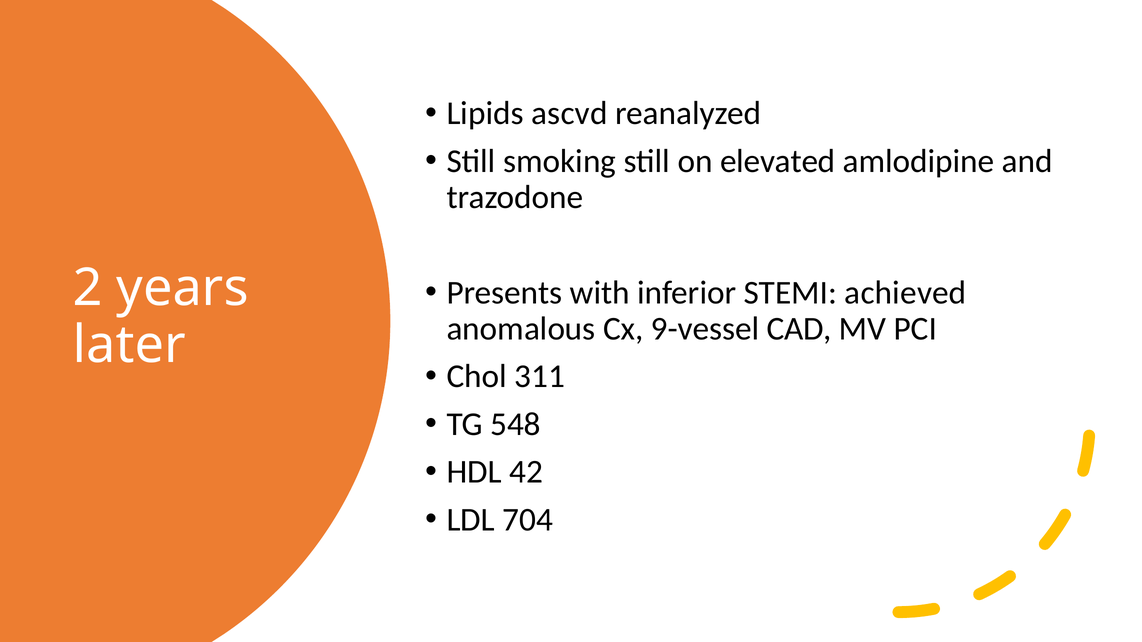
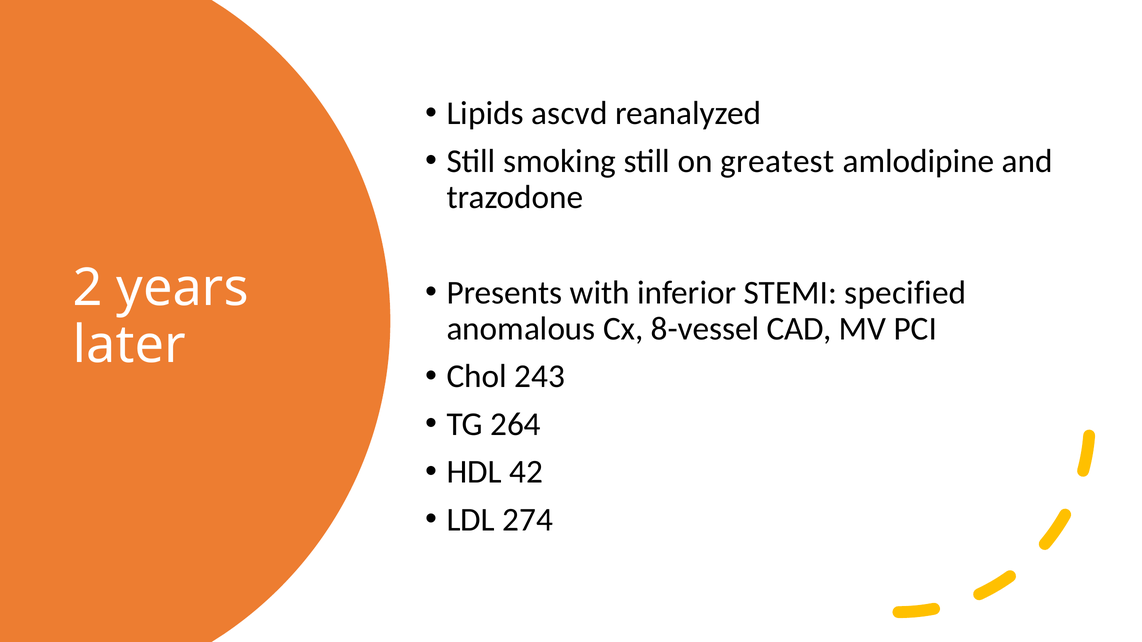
elevated: elevated -> greatest
achieved: achieved -> specified
9-vessel: 9-vessel -> 8-vessel
311: 311 -> 243
548: 548 -> 264
704: 704 -> 274
